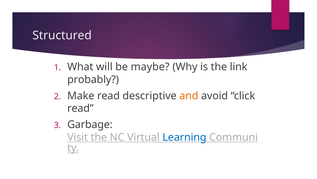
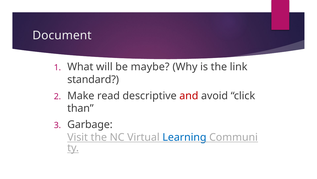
Structured: Structured -> Document
probably: probably -> standard
and colour: orange -> red
read at (80, 108): read -> than
